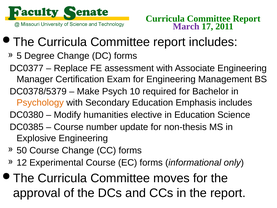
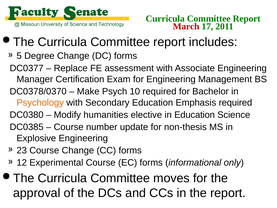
March colour: purple -> red
DC0378/5379: DC0378/5379 -> DC0378/0370
Emphasis includes: includes -> required
50: 50 -> 23
